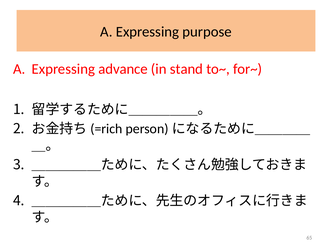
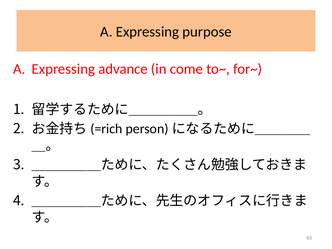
stand: stand -> come
